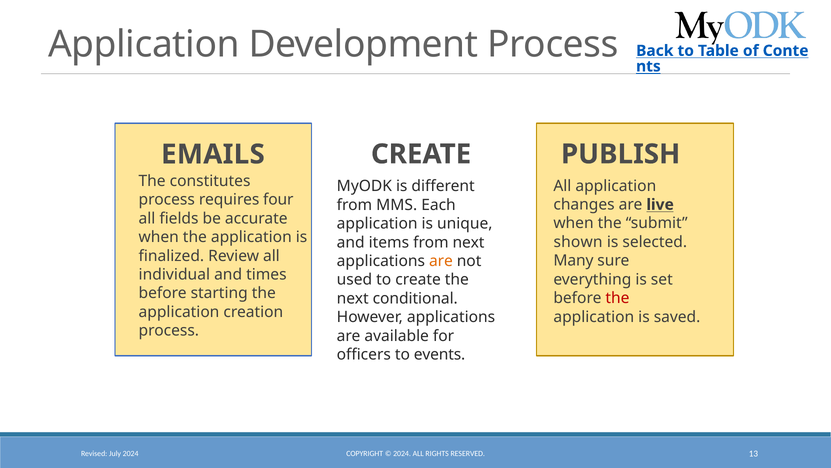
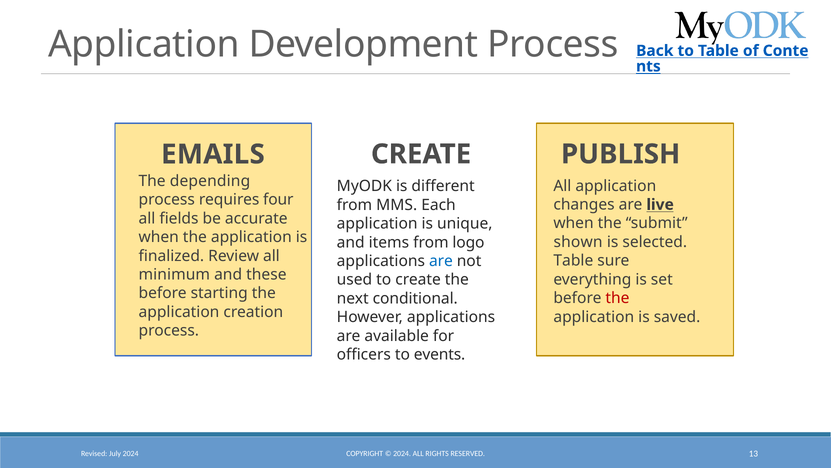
constitutes: constitutes -> depending
from next: next -> logo
Many at (573, 260): Many -> Table
are at (441, 261) colour: orange -> blue
individual: individual -> minimum
times: times -> these
